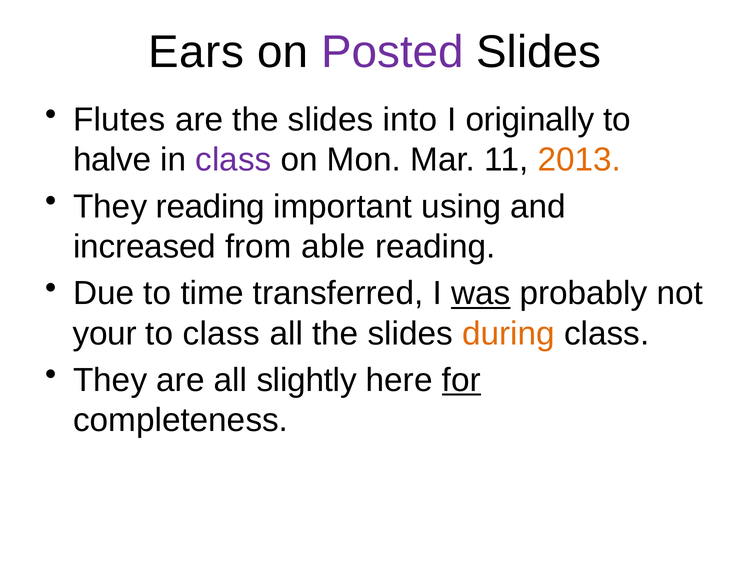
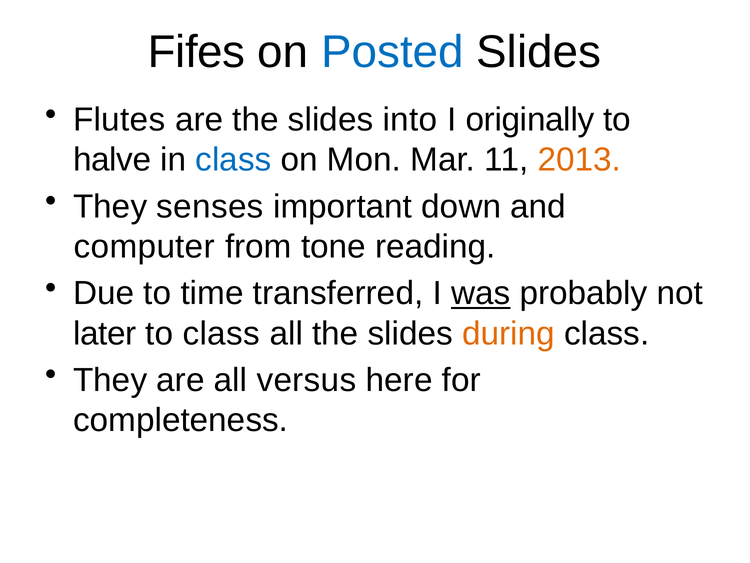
Ears: Ears -> Fifes
Posted colour: purple -> blue
class at (233, 160) colour: purple -> blue
They reading: reading -> senses
using: using -> down
increased: increased -> computer
able: able -> tone
your: your -> later
slightly: slightly -> versus
for underline: present -> none
